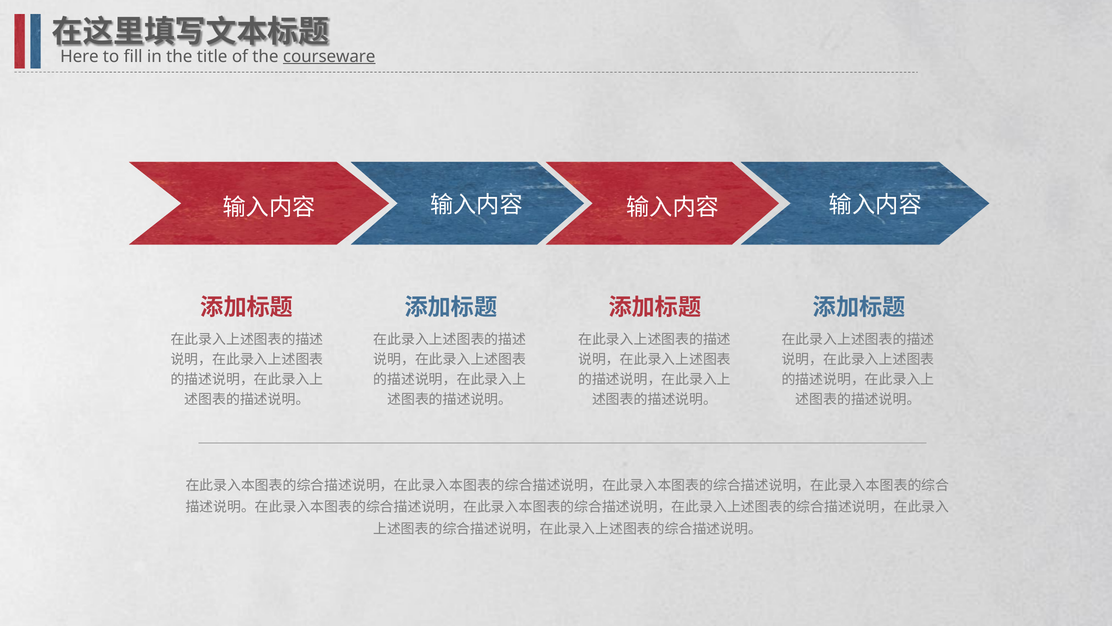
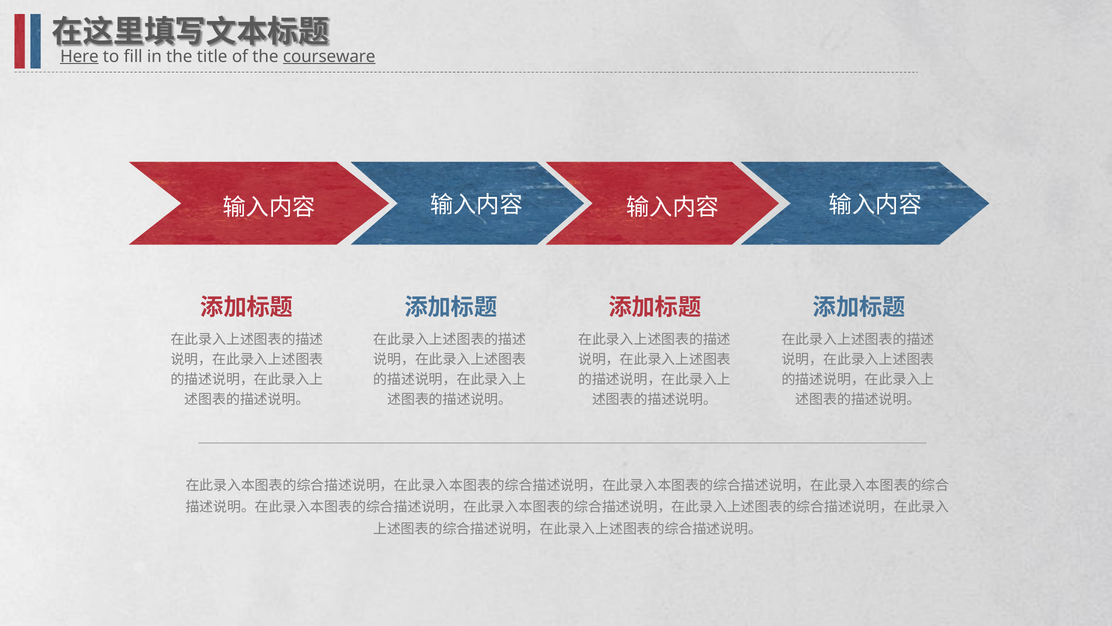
Here underline: none -> present
